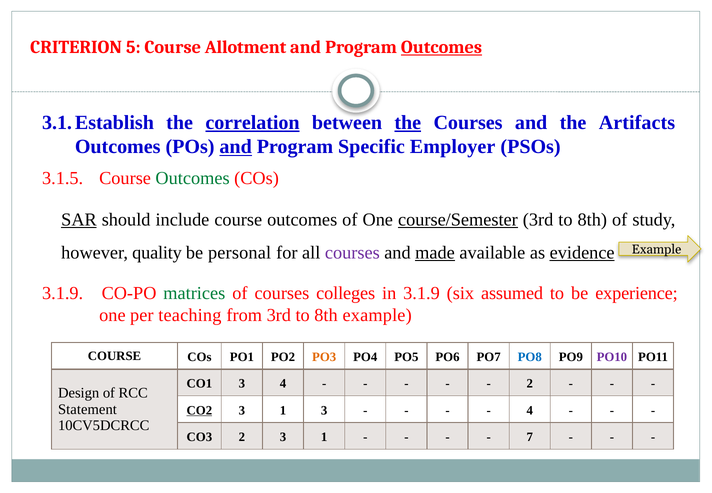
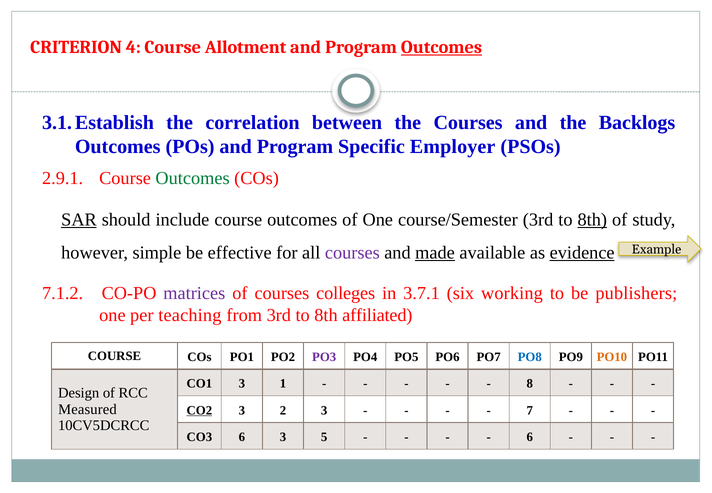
5: 5 -> 4
correlation underline: present -> none
the at (408, 123) underline: present -> none
Artifacts: Artifacts -> Backlogs
and at (236, 147) underline: present -> none
3.1.5: 3.1.5 -> 2.9.1
course/Semester underline: present -> none
8th at (592, 220) underline: none -> present
quality: quality -> simple
personal: personal -> effective
3.1.9 at (63, 293): 3.1.9 -> 7.1.2
matrices colour: green -> purple
in 3.1.9: 3.1.9 -> 3.7.1
assumed: assumed -> working
experience: experience -> publishers
8th example: example -> affiliated
PO3 colour: orange -> purple
PO10 colour: purple -> orange
3 4: 4 -> 1
2 at (530, 384): 2 -> 8
Statement: Statement -> Measured
1 at (283, 410): 1 -> 2
4 at (530, 410): 4 -> 7
CO3 2: 2 -> 6
1 at (324, 437): 1 -> 5
7 at (530, 437): 7 -> 6
